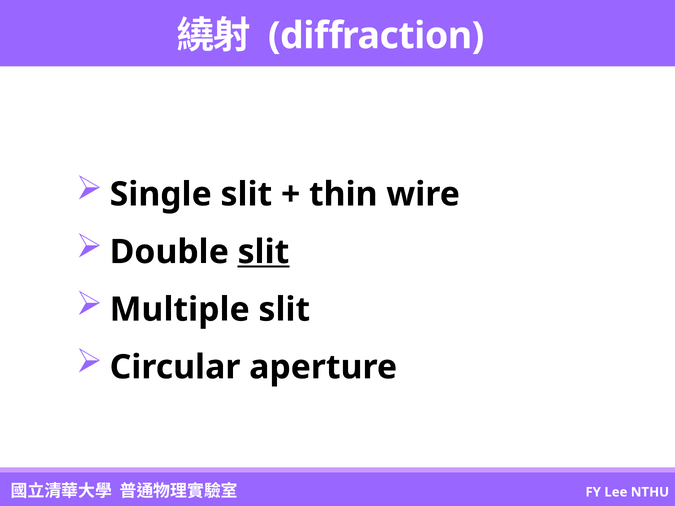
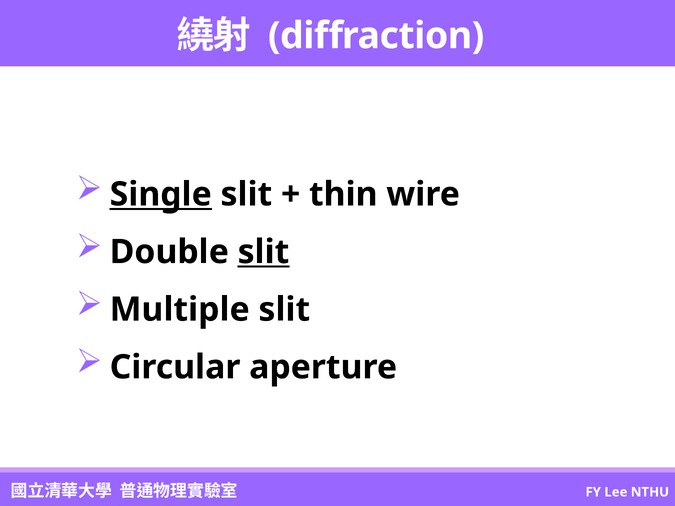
Single underline: none -> present
